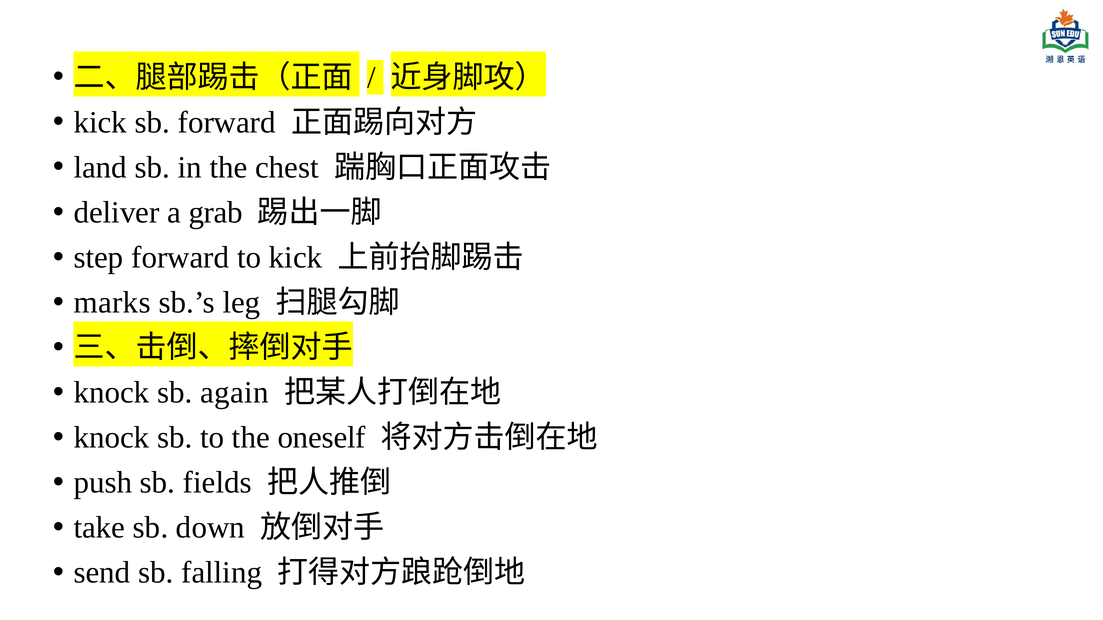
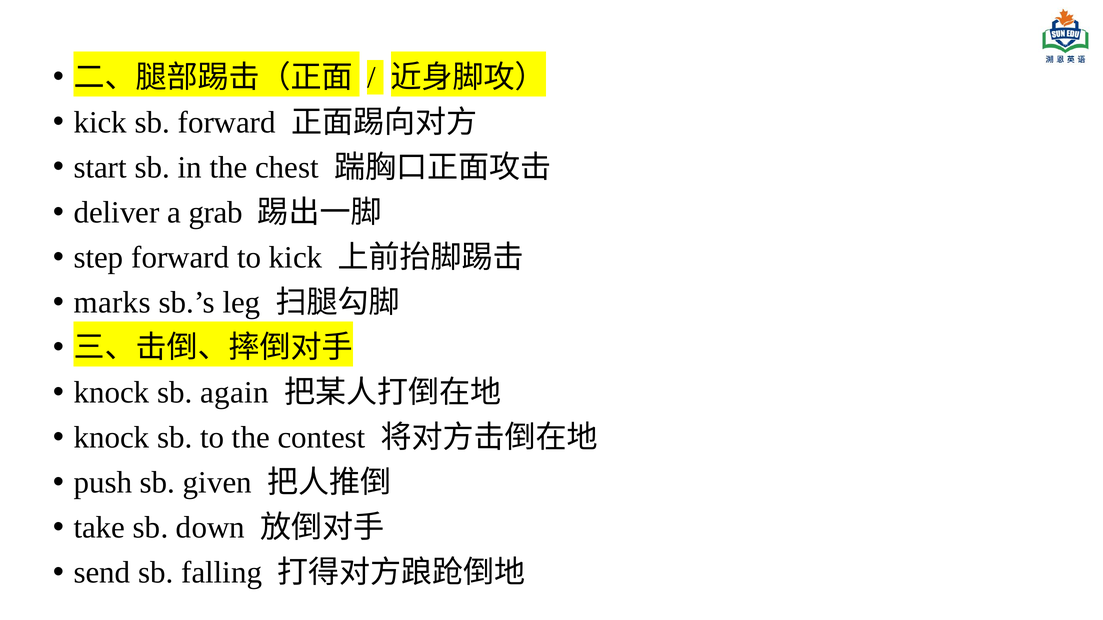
land: land -> start
oneself: oneself -> contest
fields: fields -> given
